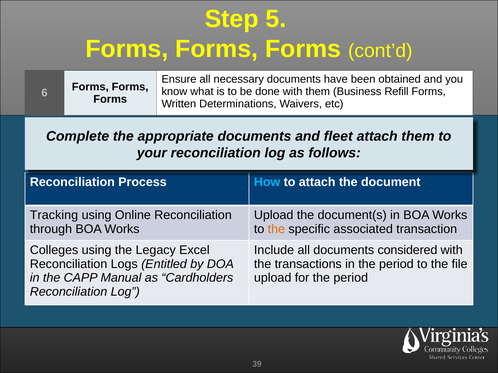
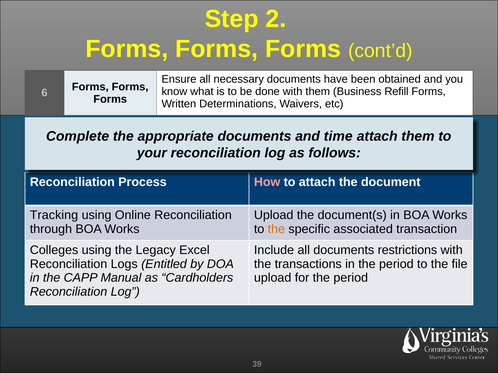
5: 5 -> 2
fleet: fleet -> time
How colour: light blue -> pink
considered: considered -> restrictions
